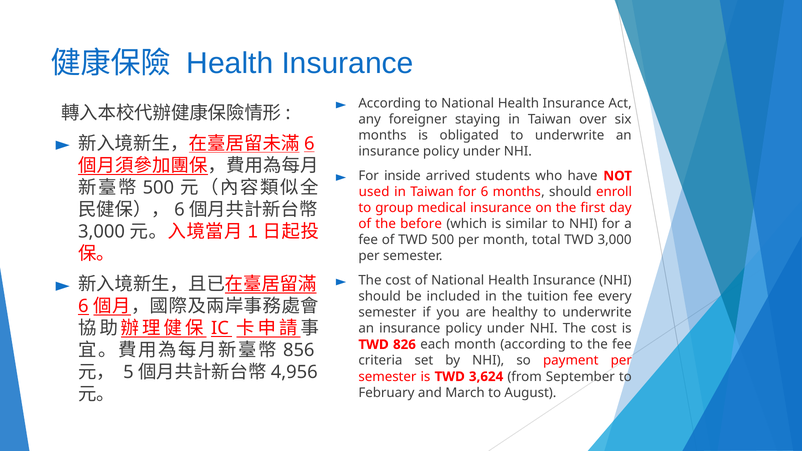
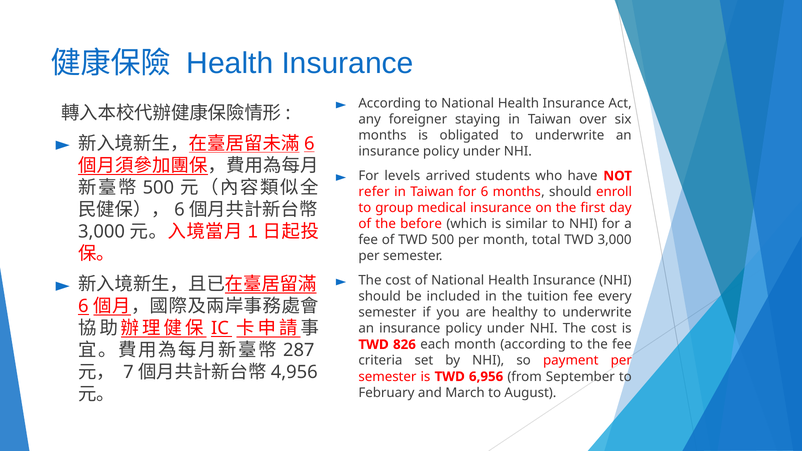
inside: inside -> levels
used: used -> refer
856: 856 -> 287
5: 5 -> 7
3,624: 3,624 -> 6,956
